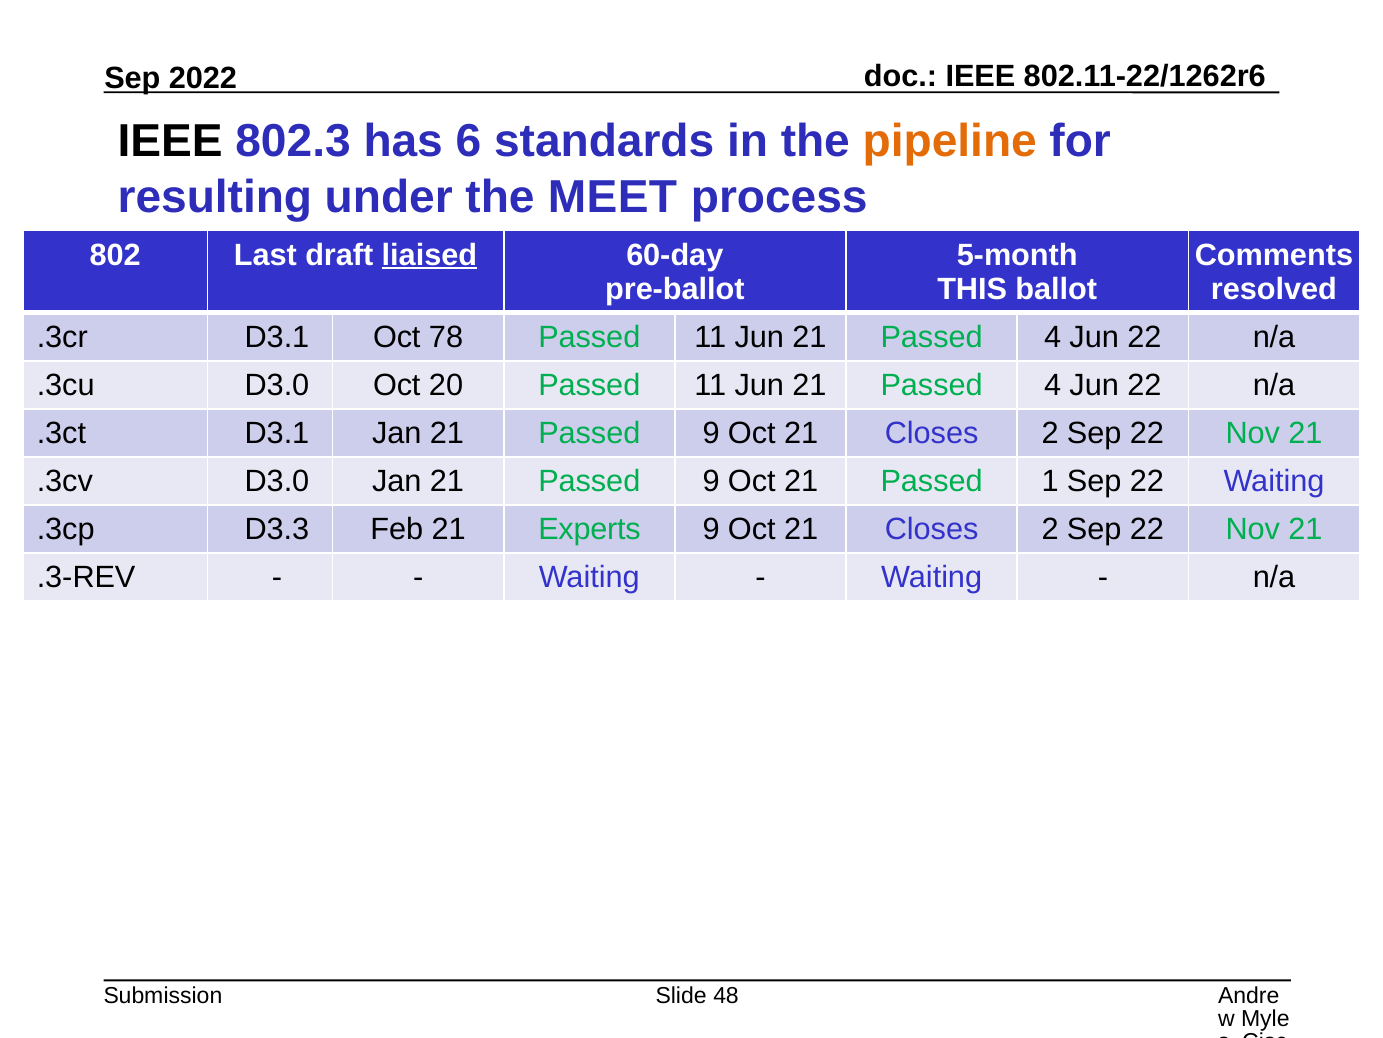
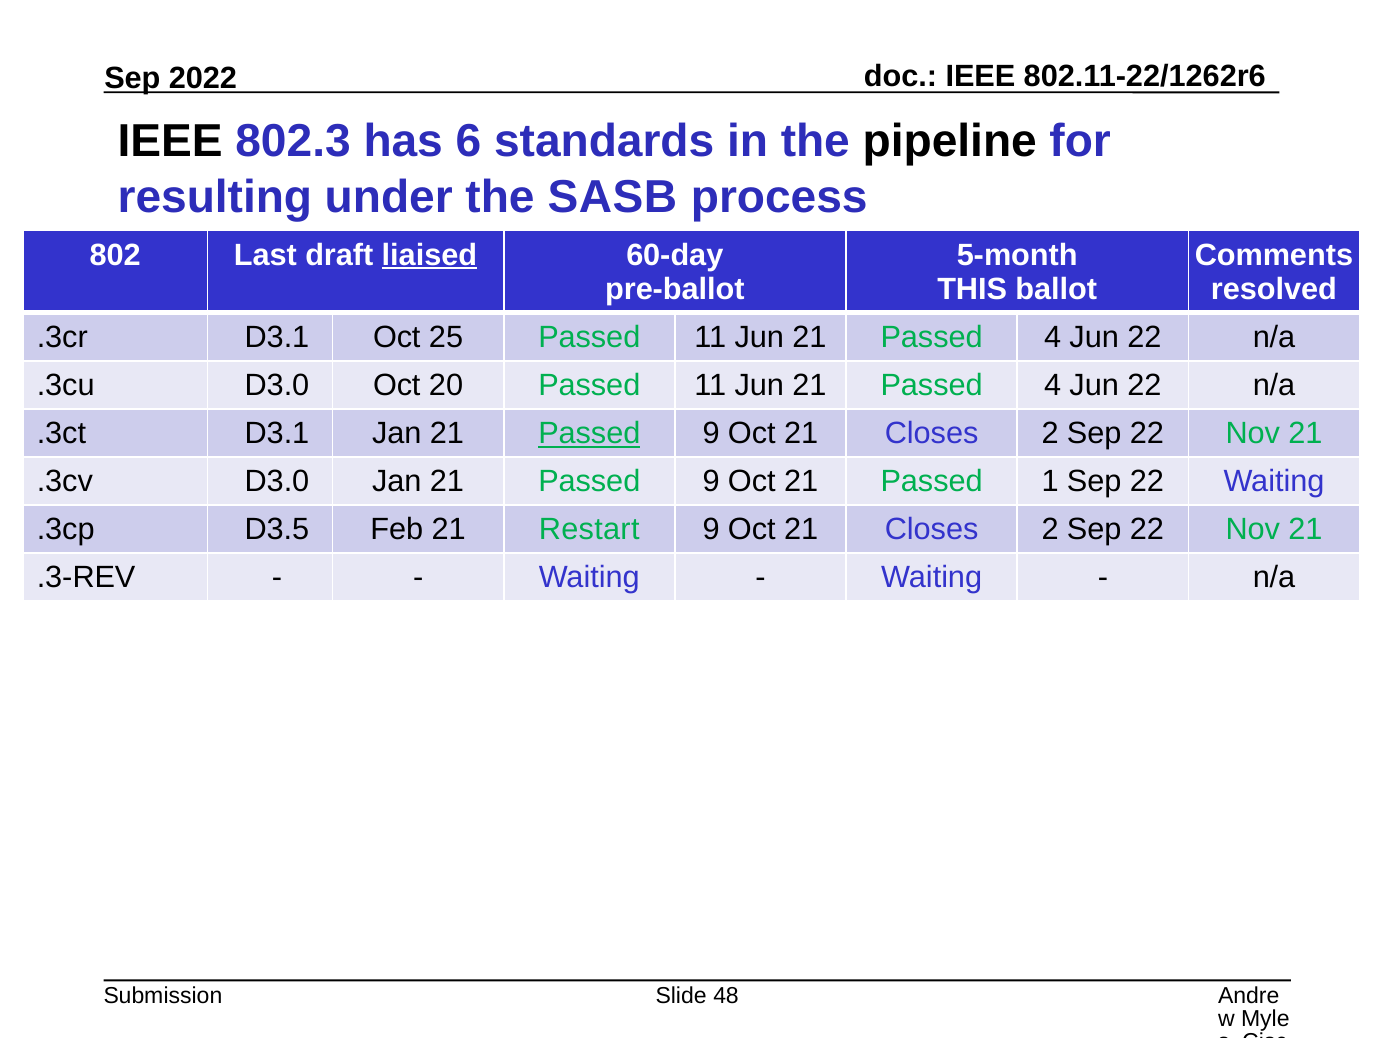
pipeline colour: orange -> black
MEET: MEET -> SASB
78: 78 -> 25
Passed at (589, 433) underline: none -> present
D3.3: D3.3 -> D3.5
Experts: Experts -> Restart
